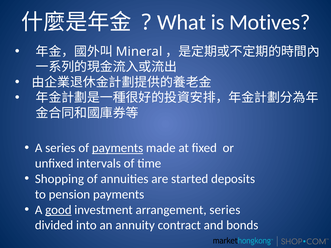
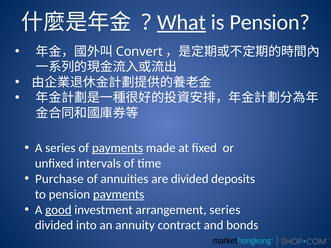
What underline: none -> present
is Motives: Motives -> Pension
Mineral: Mineral -> Convert
Shopping: Shopping -> Purchase
are started: started -> divided
payments at (119, 195) underline: none -> present
